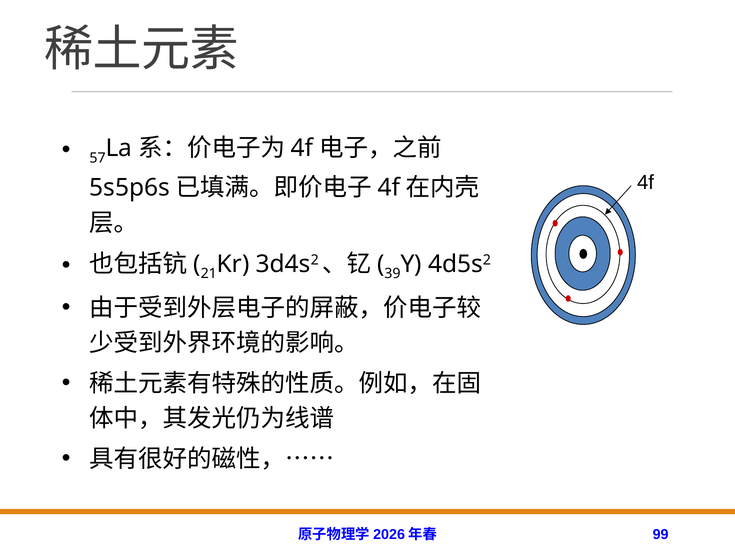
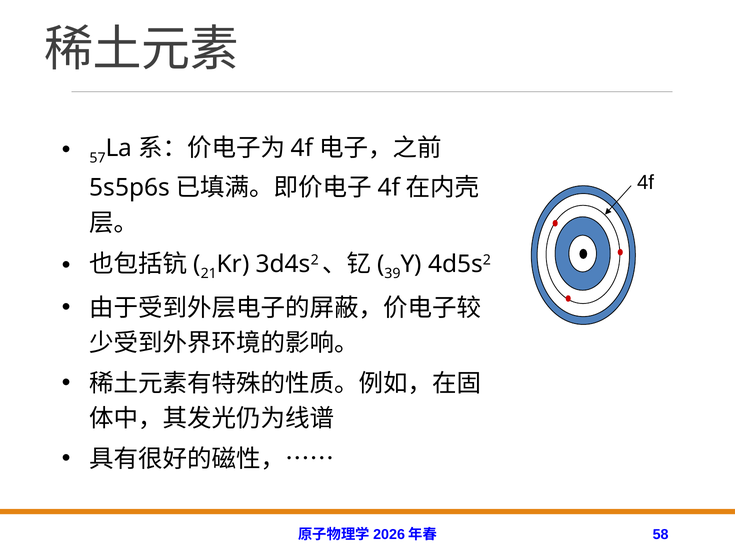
99: 99 -> 58
